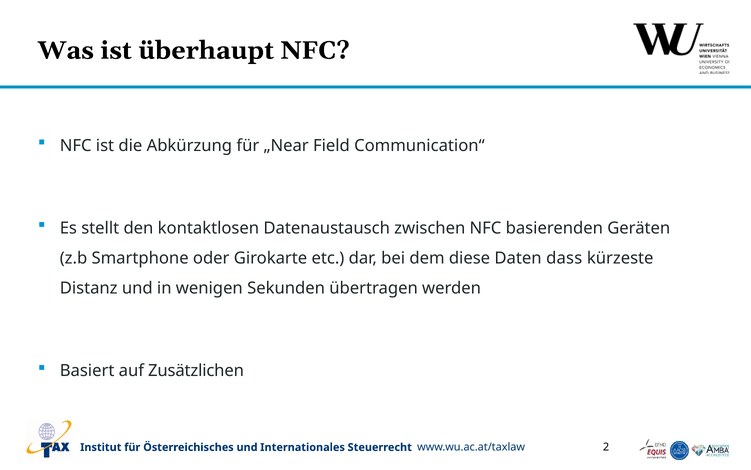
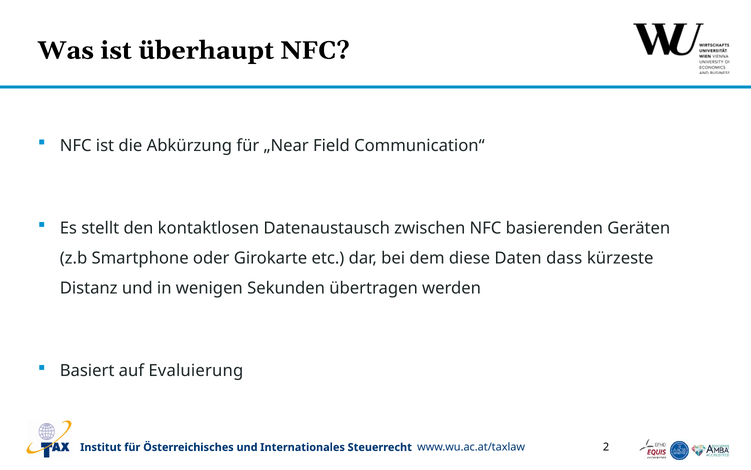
Zusätzlichen: Zusätzlichen -> Evaluierung
